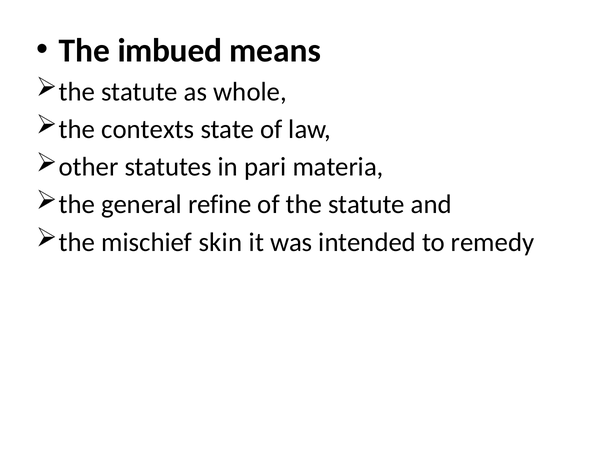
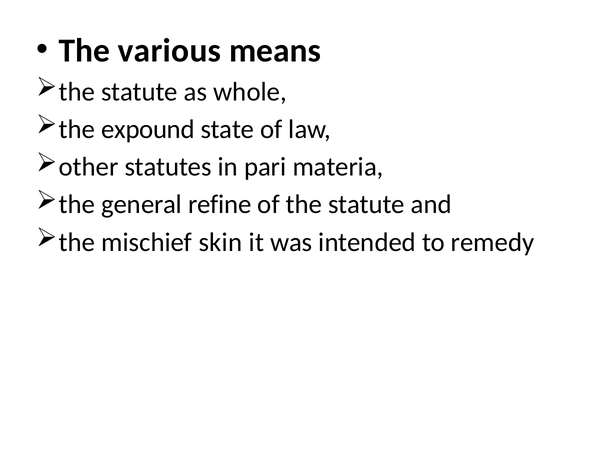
imbued: imbued -> various
contexts: contexts -> expound
